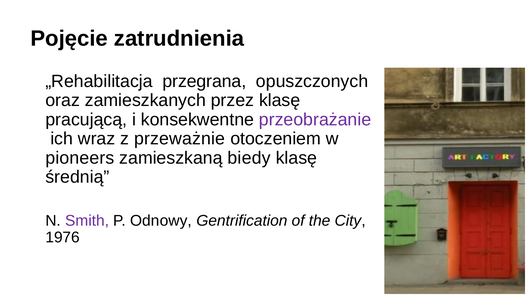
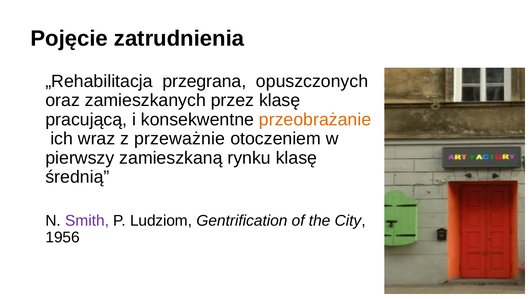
przeobrażanie colour: purple -> orange
pioneers: pioneers -> pierwszy
biedy: biedy -> rynku
Odnowy: Odnowy -> Ludziom
1976: 1976 -> 1956
